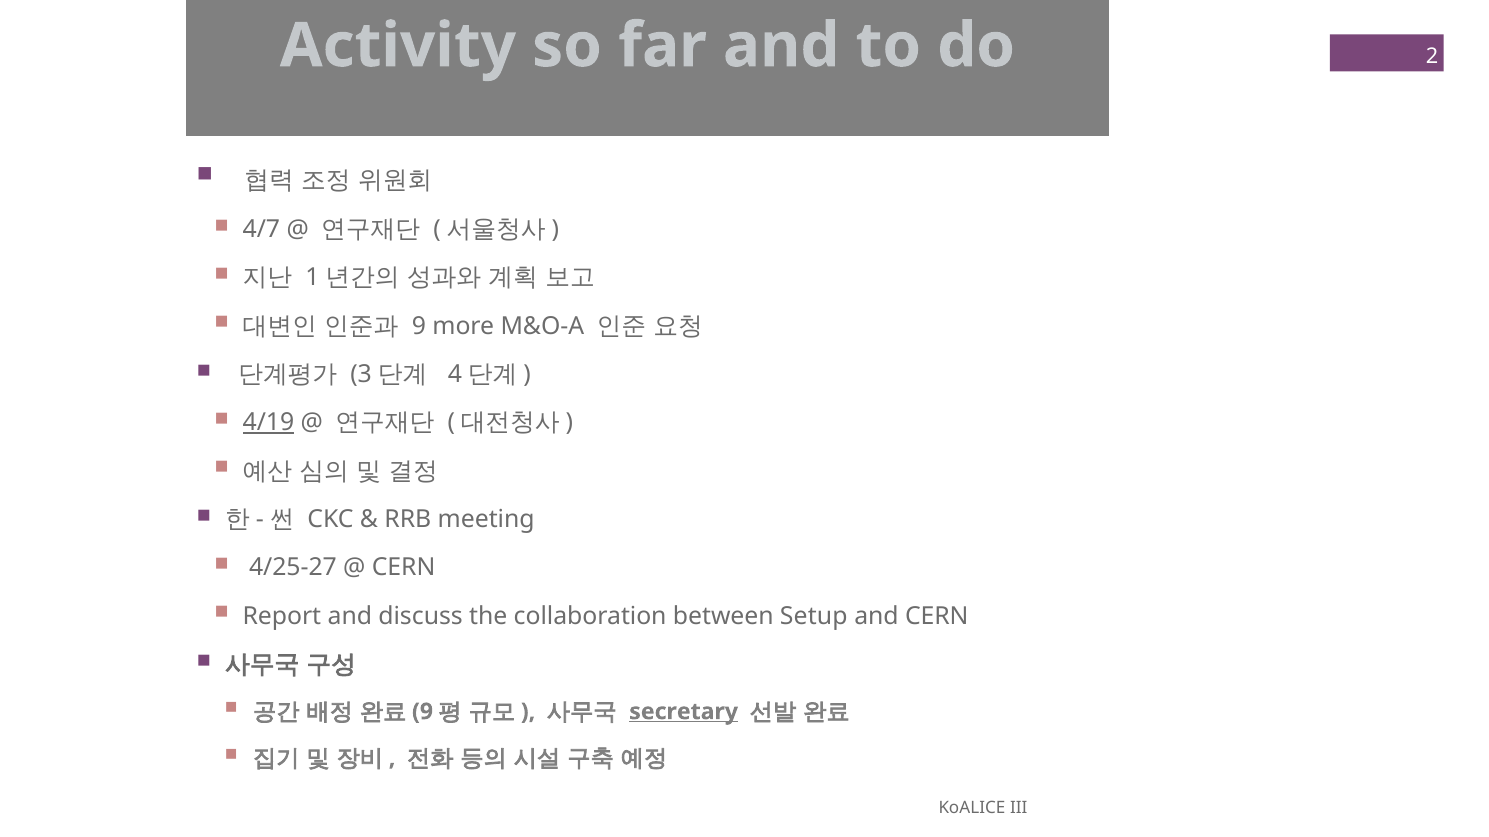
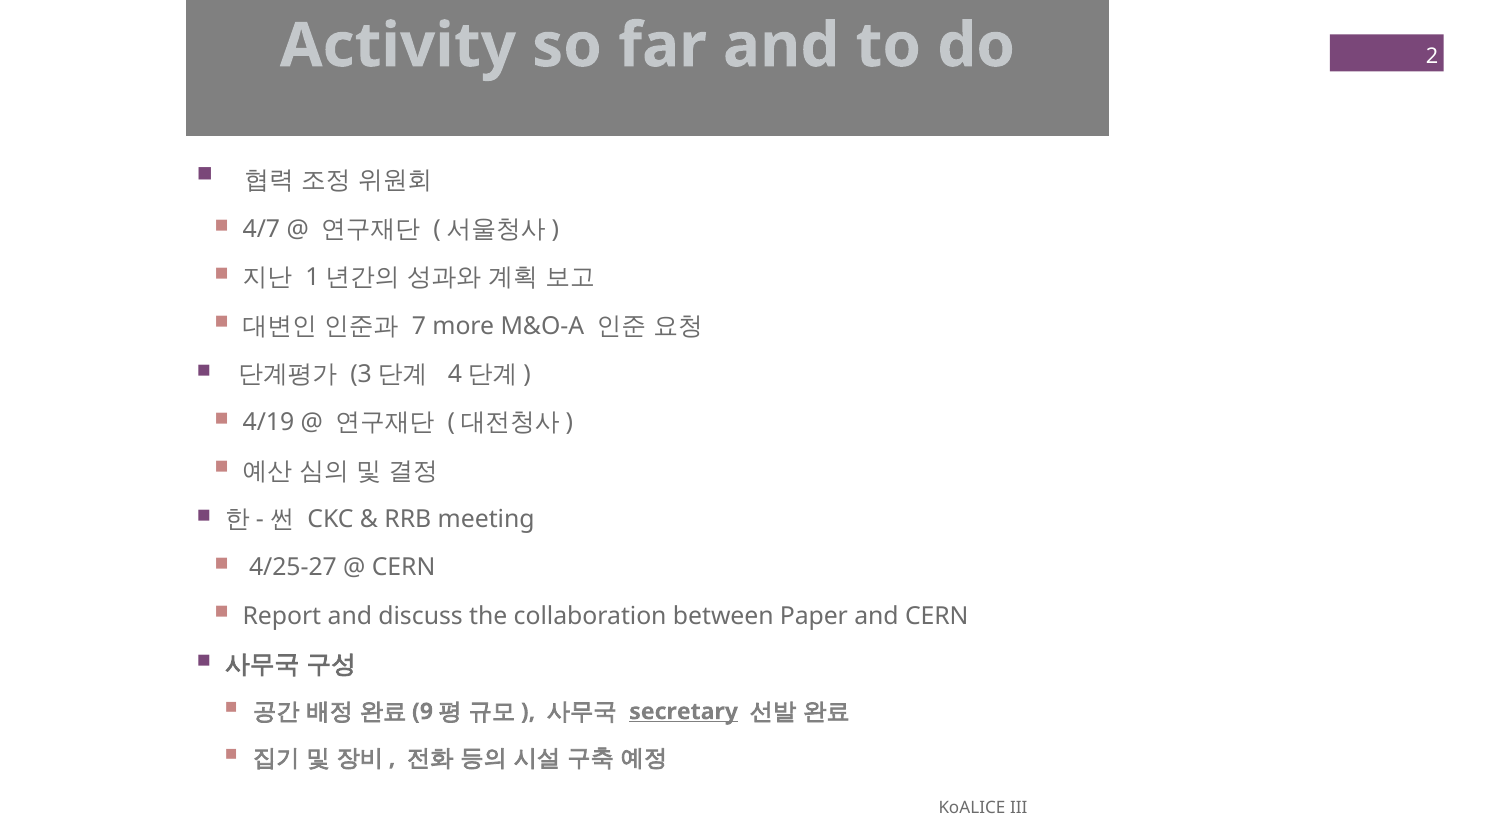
9 at (419, 326): 9 -> 7
4/19 underline: present -> none
Setup: Setup -> Paper
